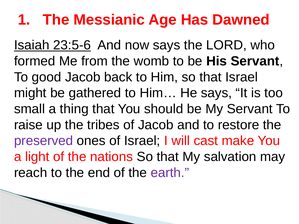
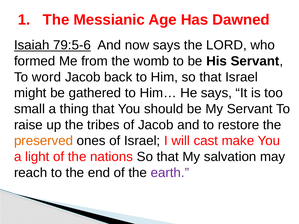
23:5-6: 23:5-6 -> 79:5-6
good: good -> word
preserved colour: purple -> orange
